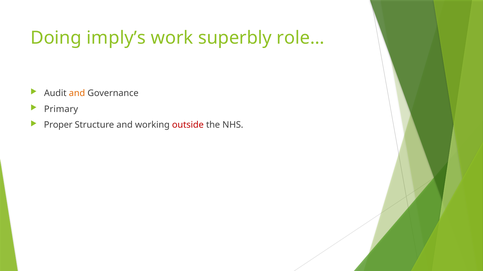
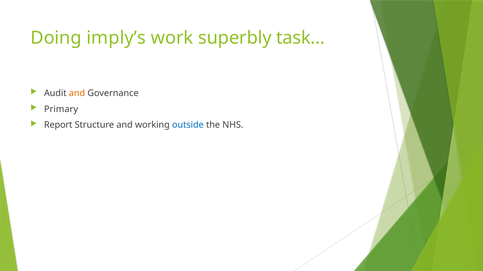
role…: role… -> task…
Proper: Proper -> Report
outside colour: red -> blue
